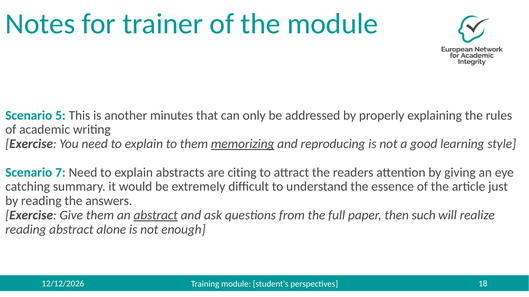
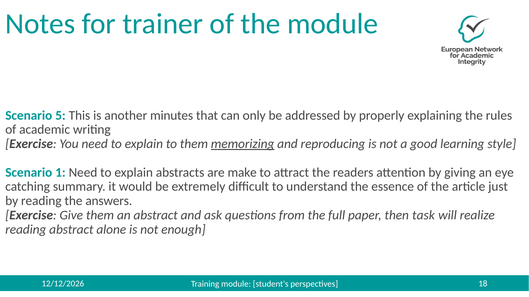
7: 7 -> 1
citing: citing -> make
abstract at (156, 216) underline: present -> none
such: such -> task
